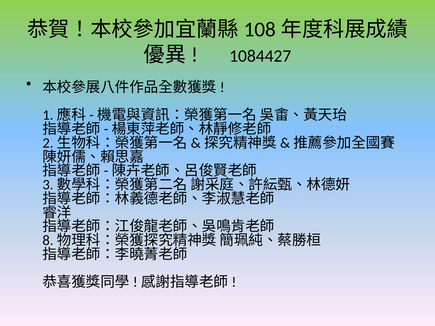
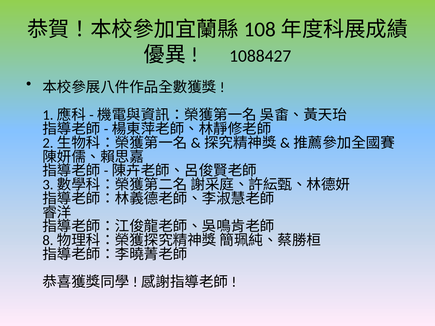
1084427: 1084427 -> 1088427
